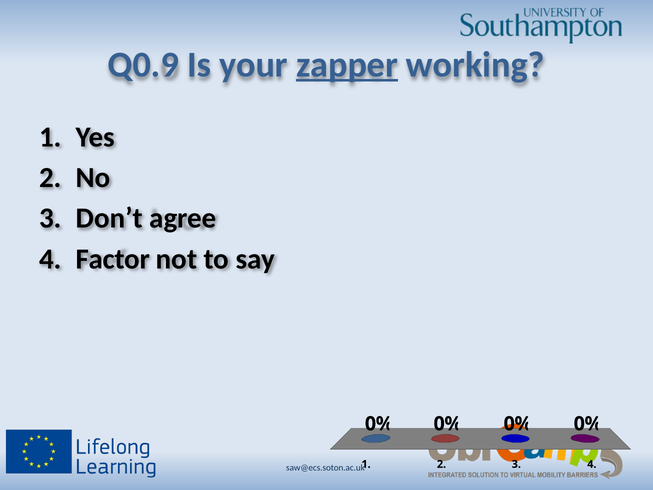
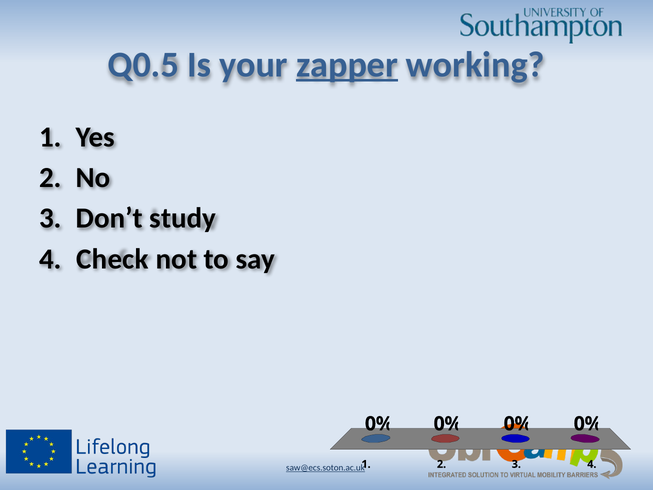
Q0.9: Q0.9 -> Q0.5
agree: agree -> study
Factor: Factor -> Check
saw@ecs.soton.ac.uk underline: none -> present
